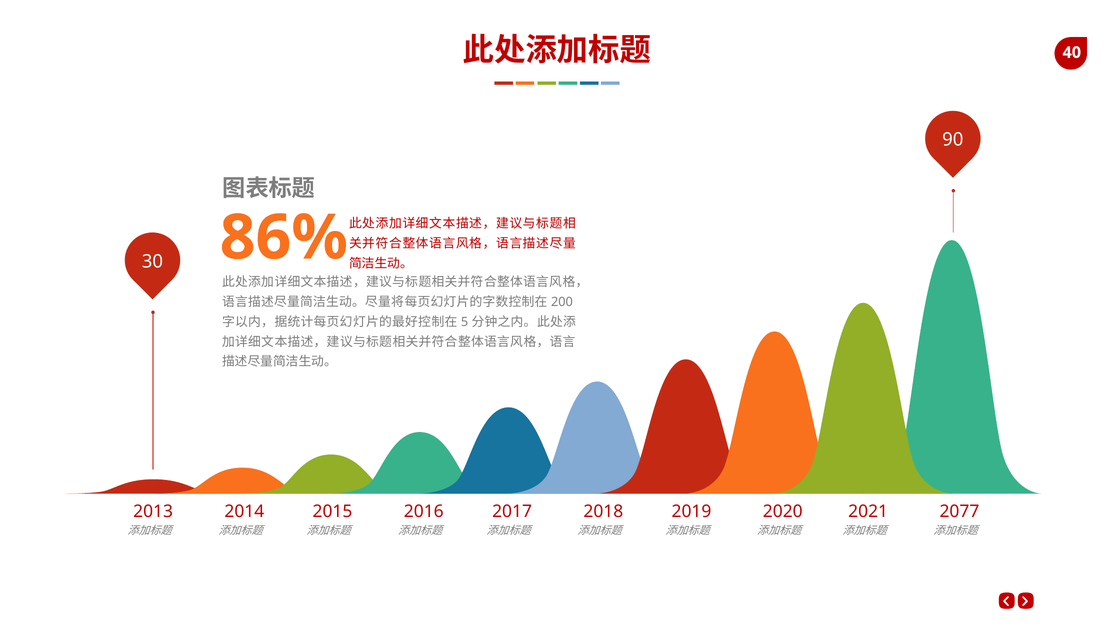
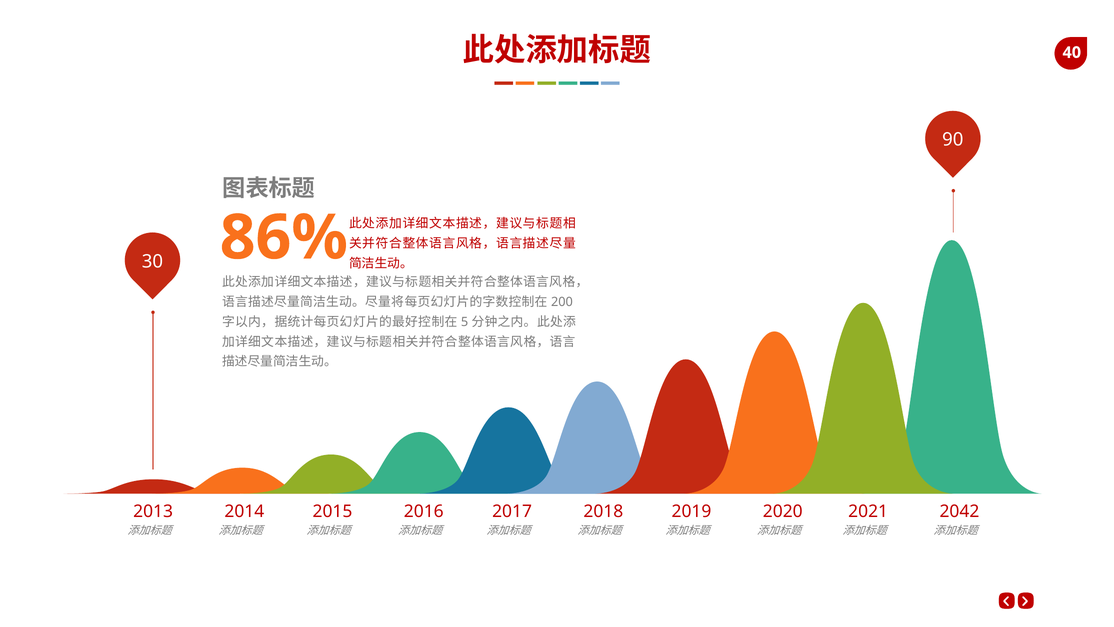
2077: 2077 -> 2042
